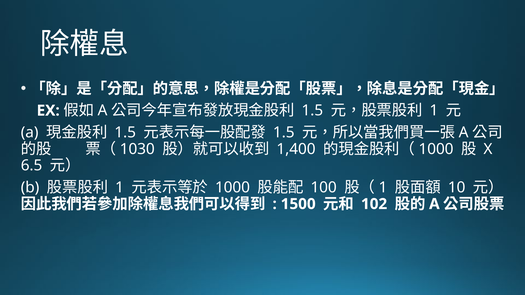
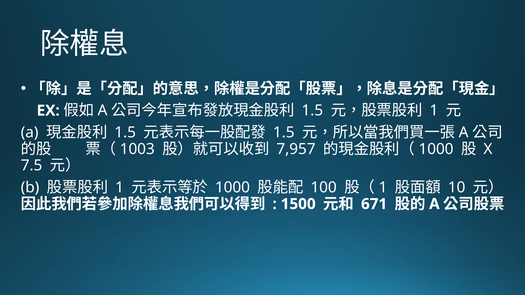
1030: 1030 -> 1003
1,400: 1,400 -> 7,957
6.5: 6.5 -> 7.5
102: 102 -> 671
